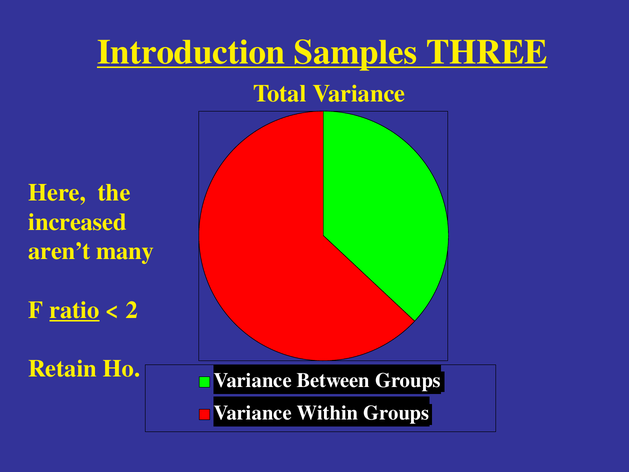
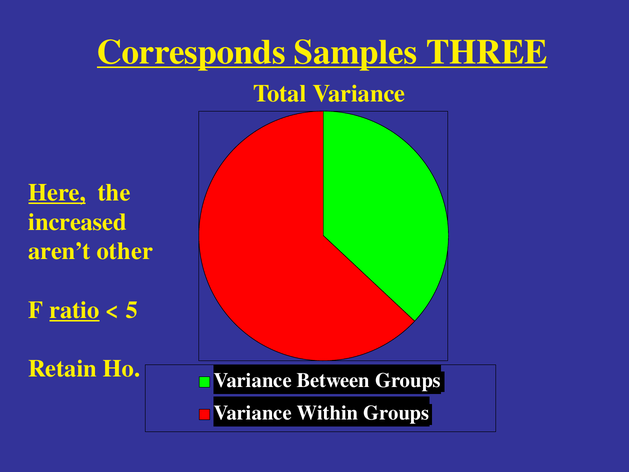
Introduction: Introduction -> Corresponds
Here underline: none -> present
many: many -> other
2: 2 -> 5
